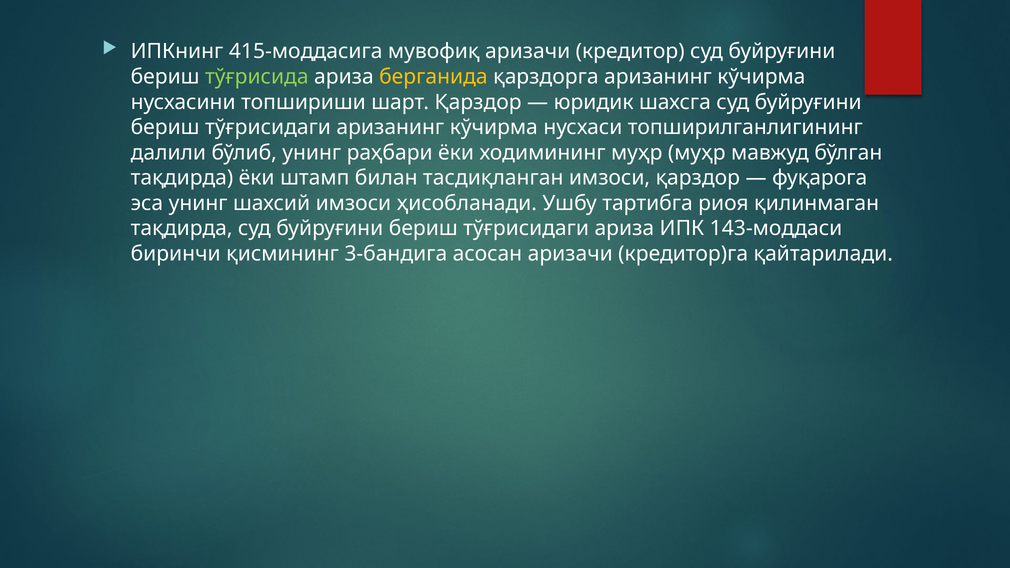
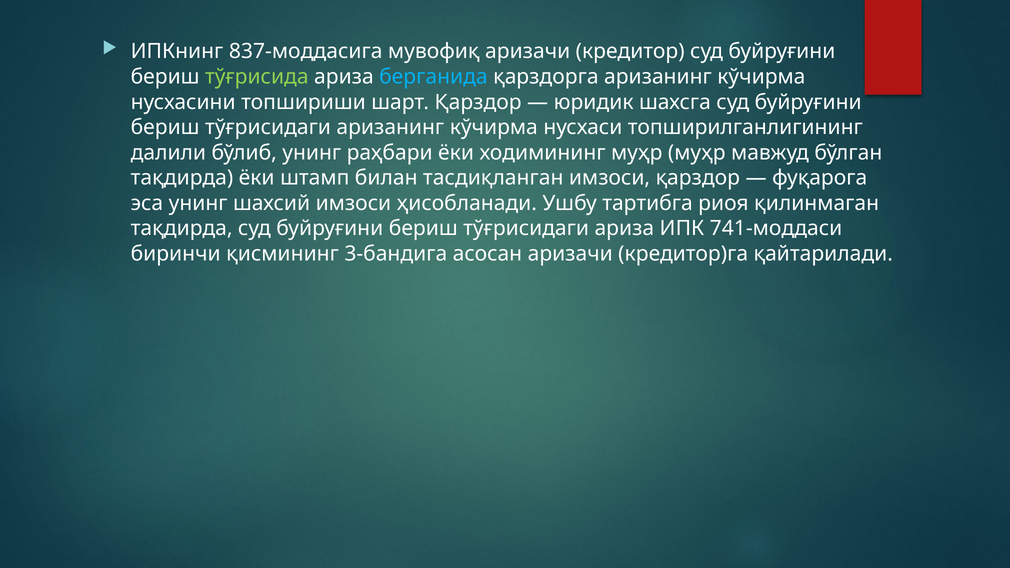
415-моддасига: 415-моддасига -> 837-моддасига
берганида colour: yellow -> light blue
143-моддаси: 143-моддаси -> 741-моддаси
